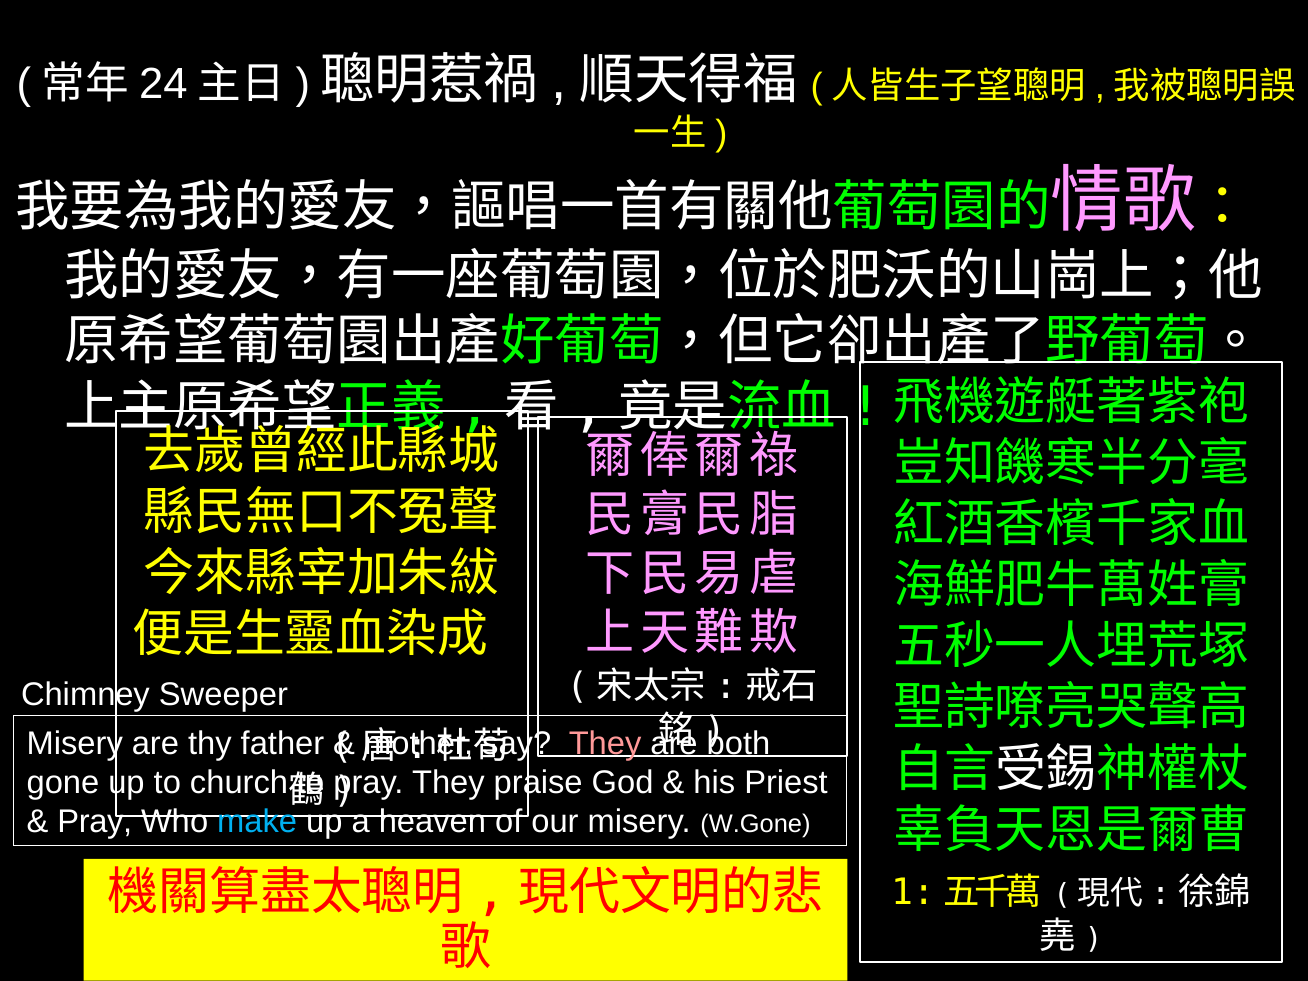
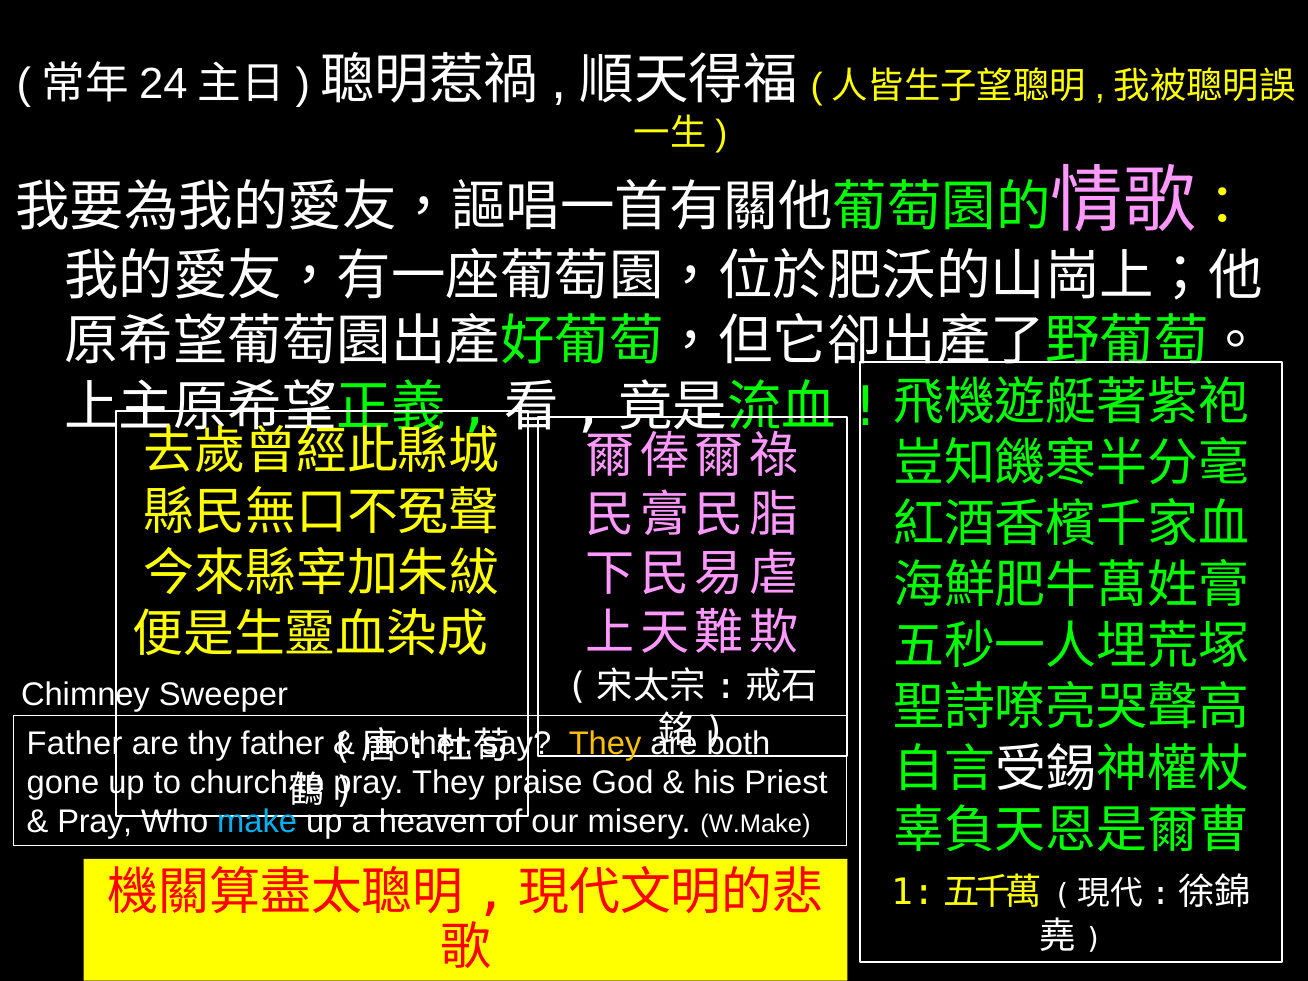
Misery at (75, 744): Misery -> Father
They at (605, 744) colour: pink -> yellow
W.Gone: W.Gone -> W.Make
